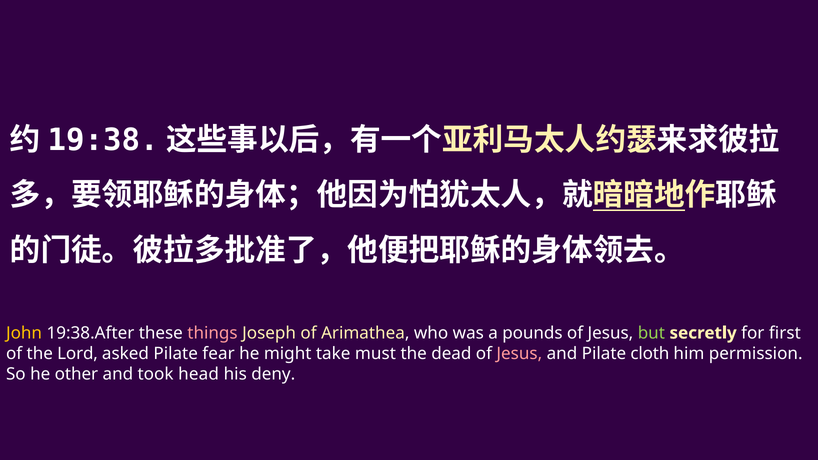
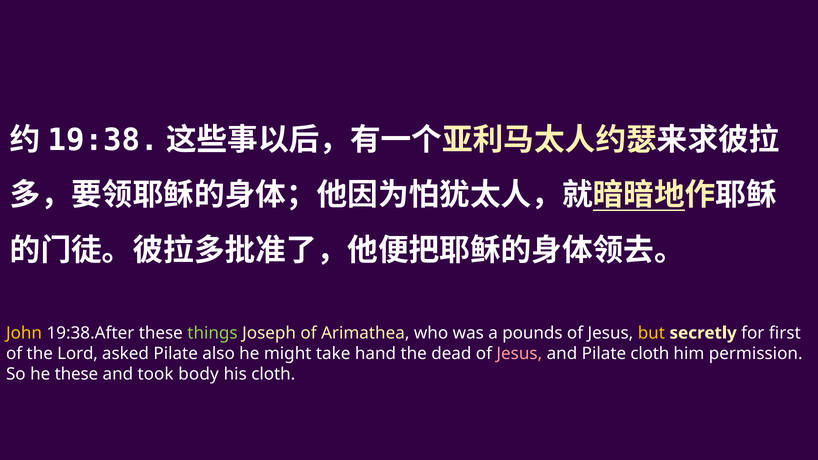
things colour: pink -> light green
but colour: light green -> yellow
fear: fear -> also
must: must -> hand
he other: other -> these
head: head -> body
his deny: deny -> cloth
